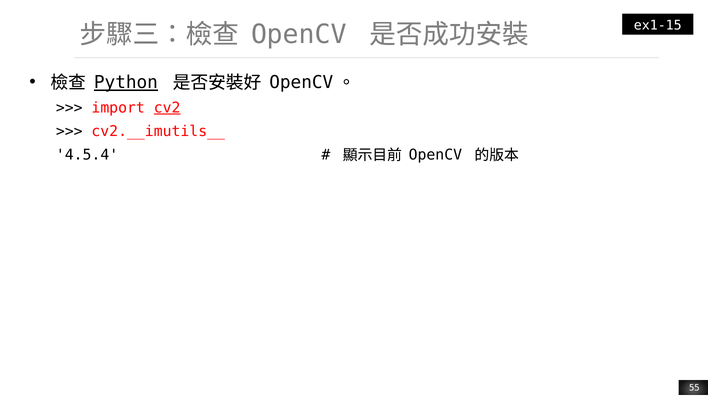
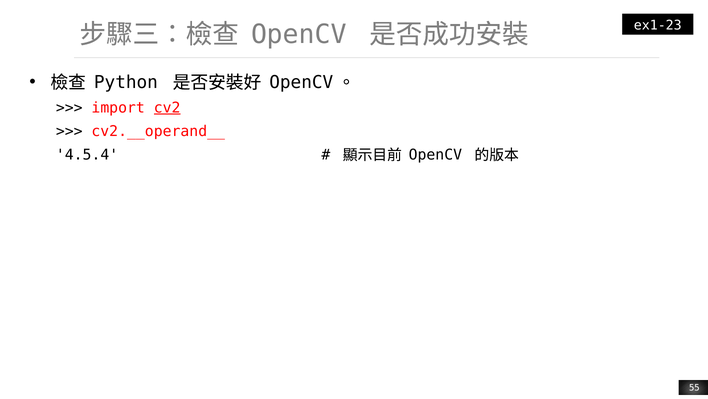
ex1-15: ex1-15 -> ex1-23
Python underline: present -> none
cv2.__imutils__: cv2.__imutils__ -> cv2.__operand__
